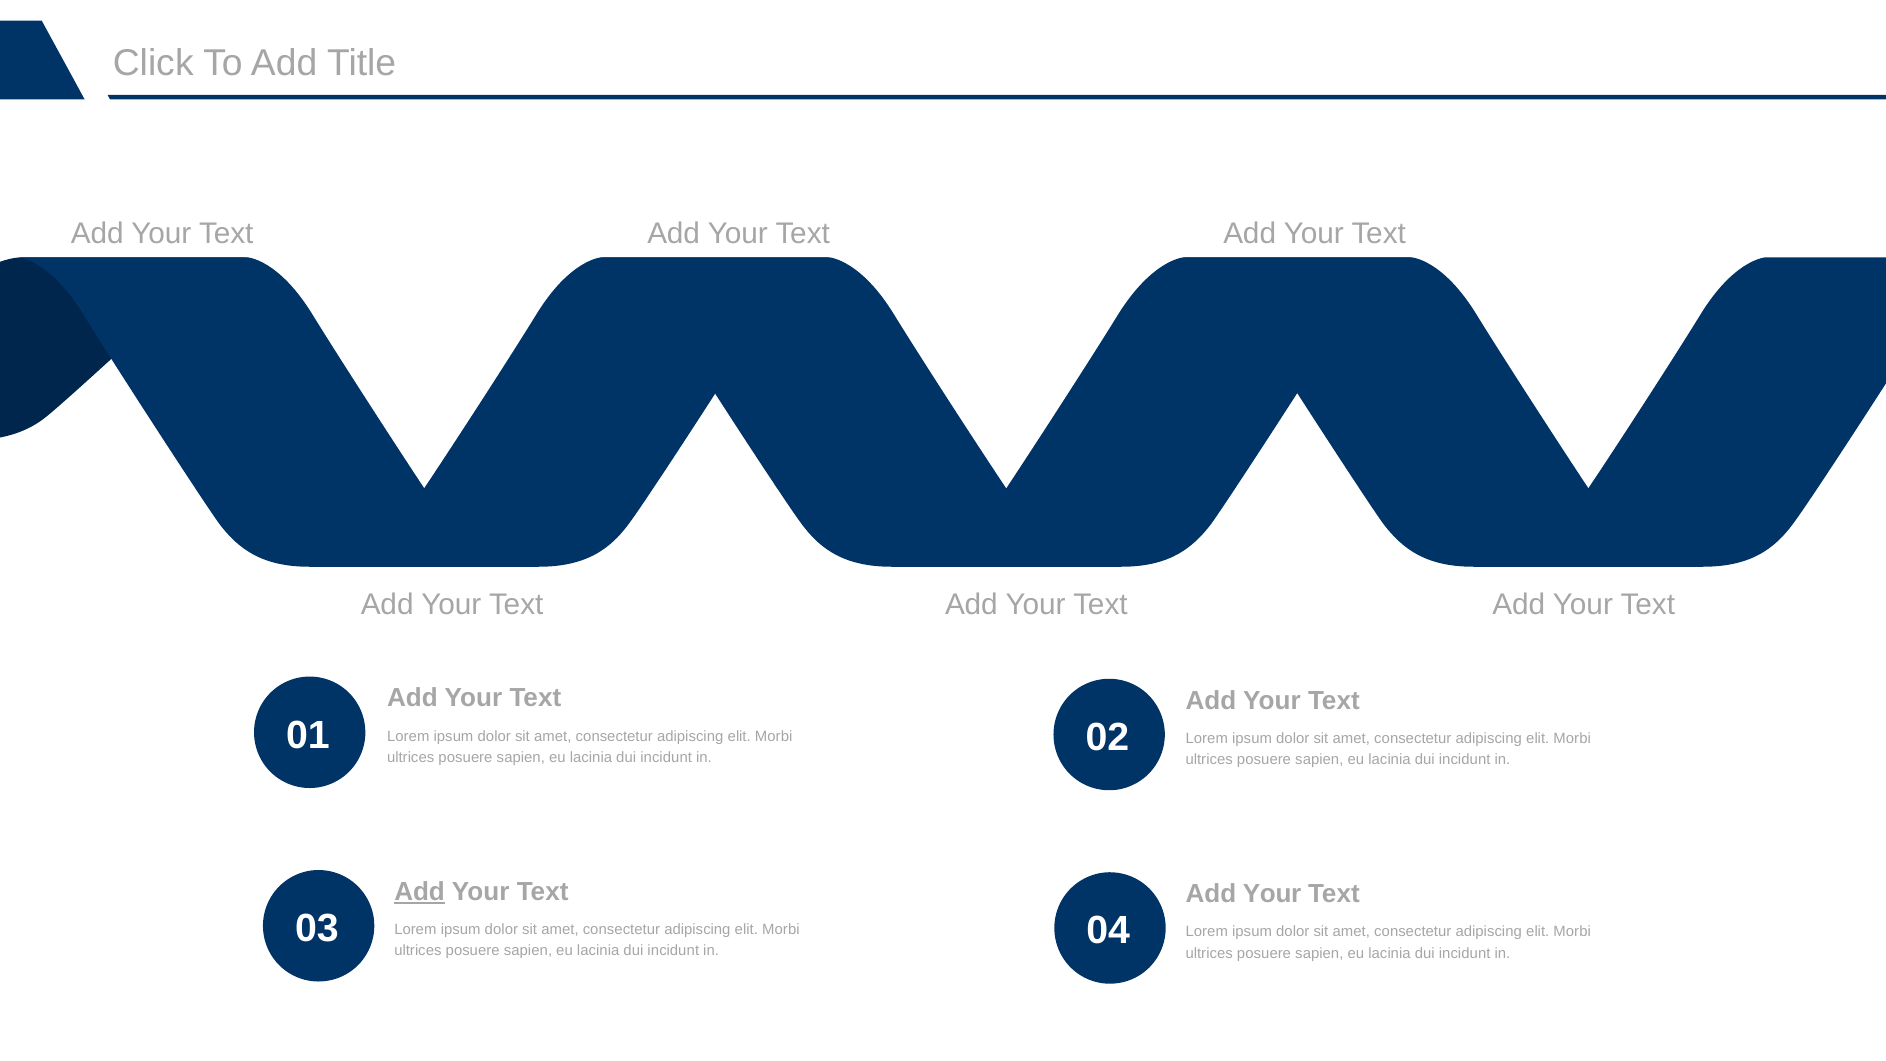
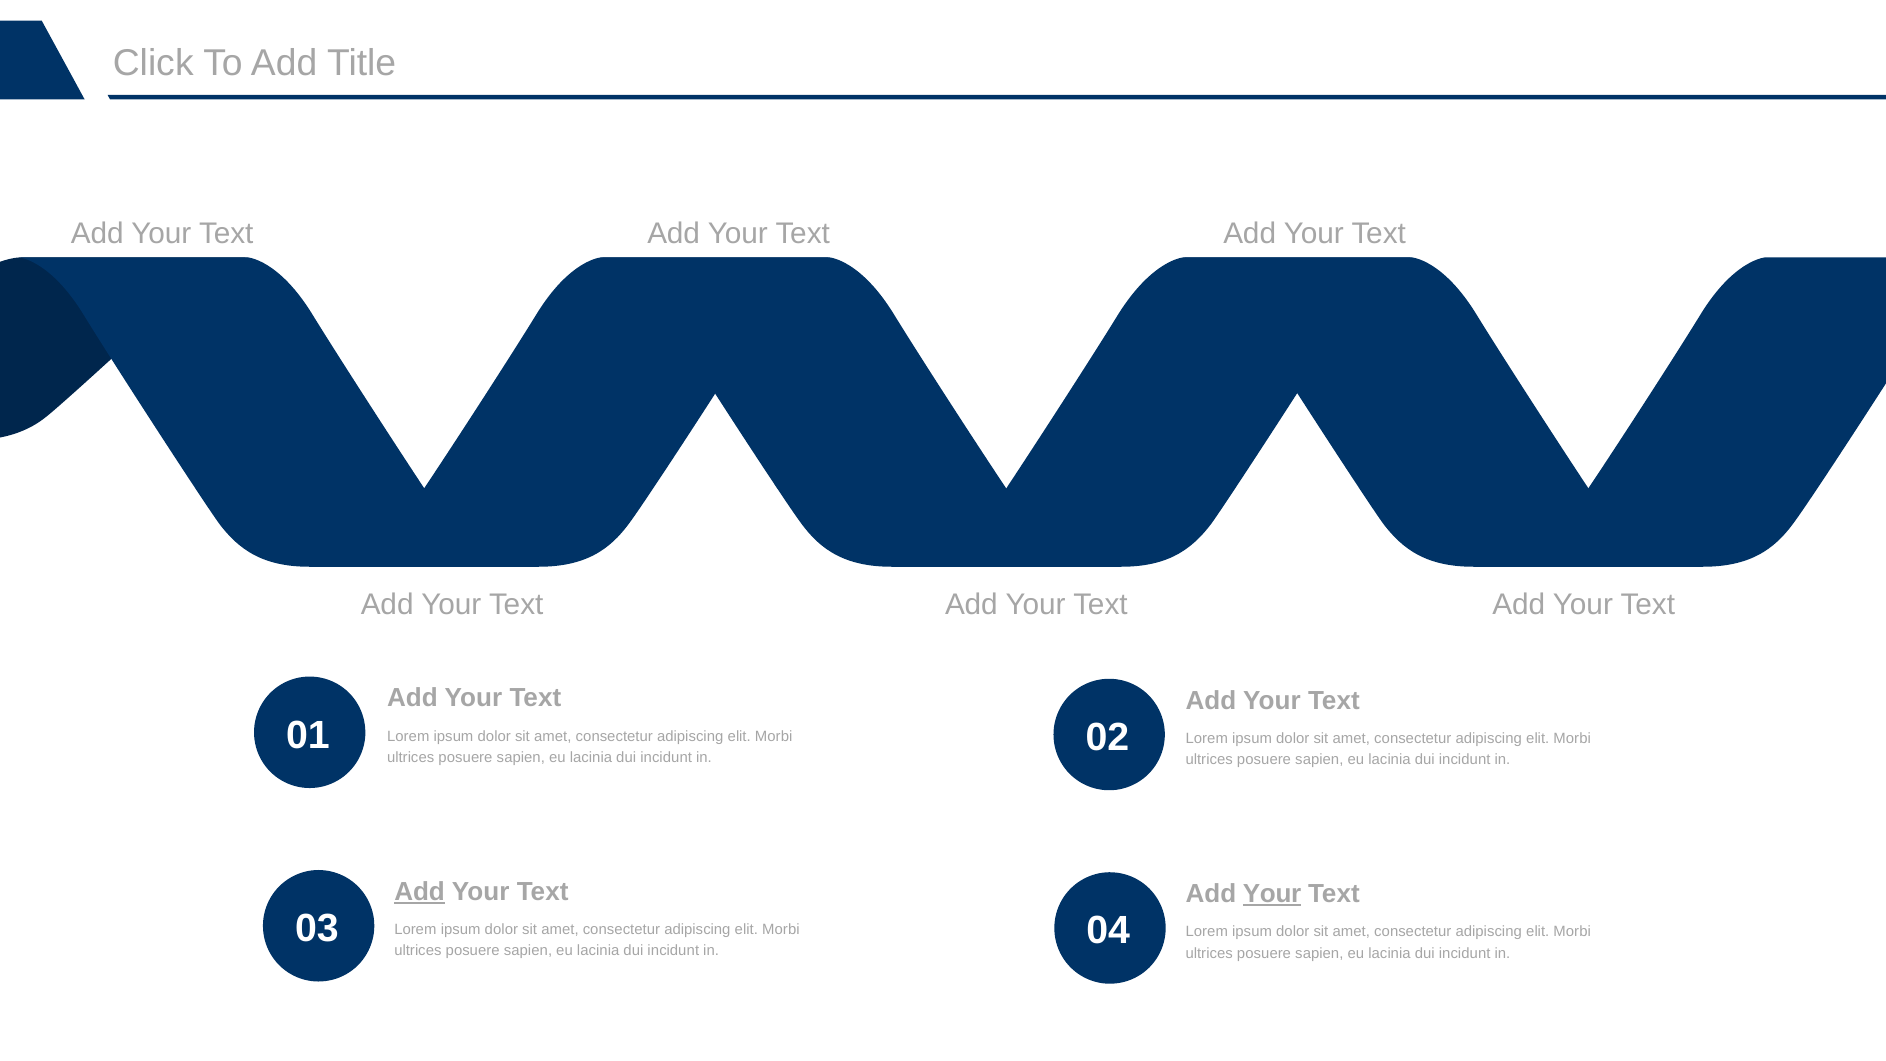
Your at (1272, 894) underline: none -> present
